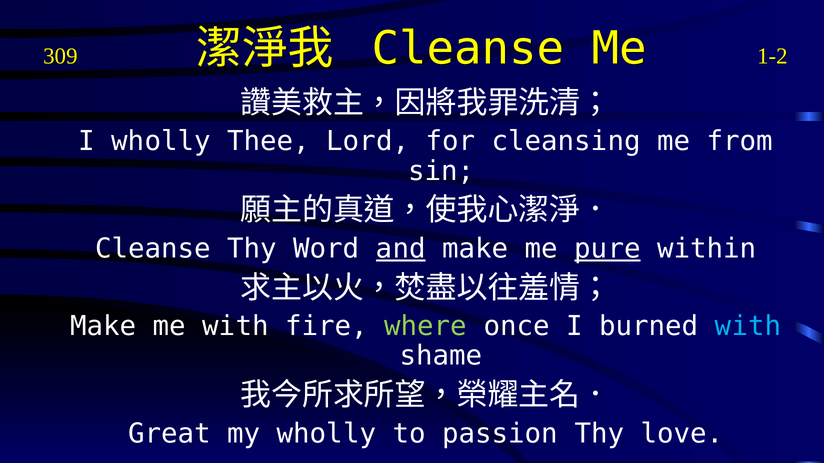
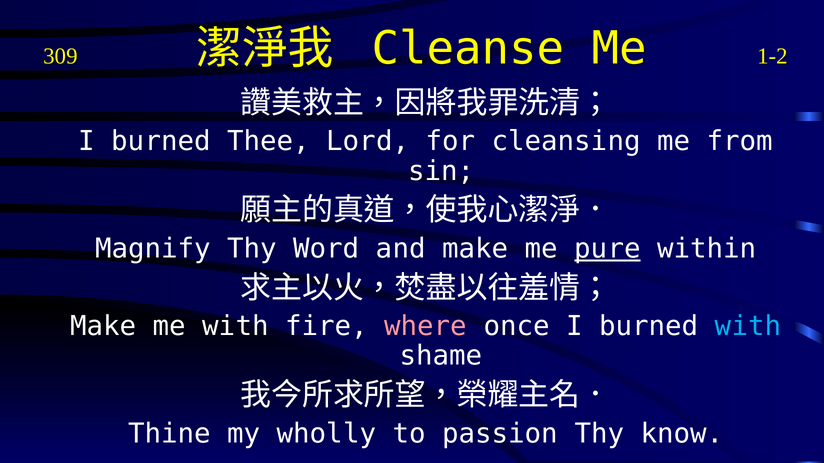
wholly at (161, 142): wholly -> burned
Cleanse at (153, 249): Cleanse -> Magnify
and underline: present -> none
where colour: light green -> pink
Great: Great -> Thine
love: love -> know
